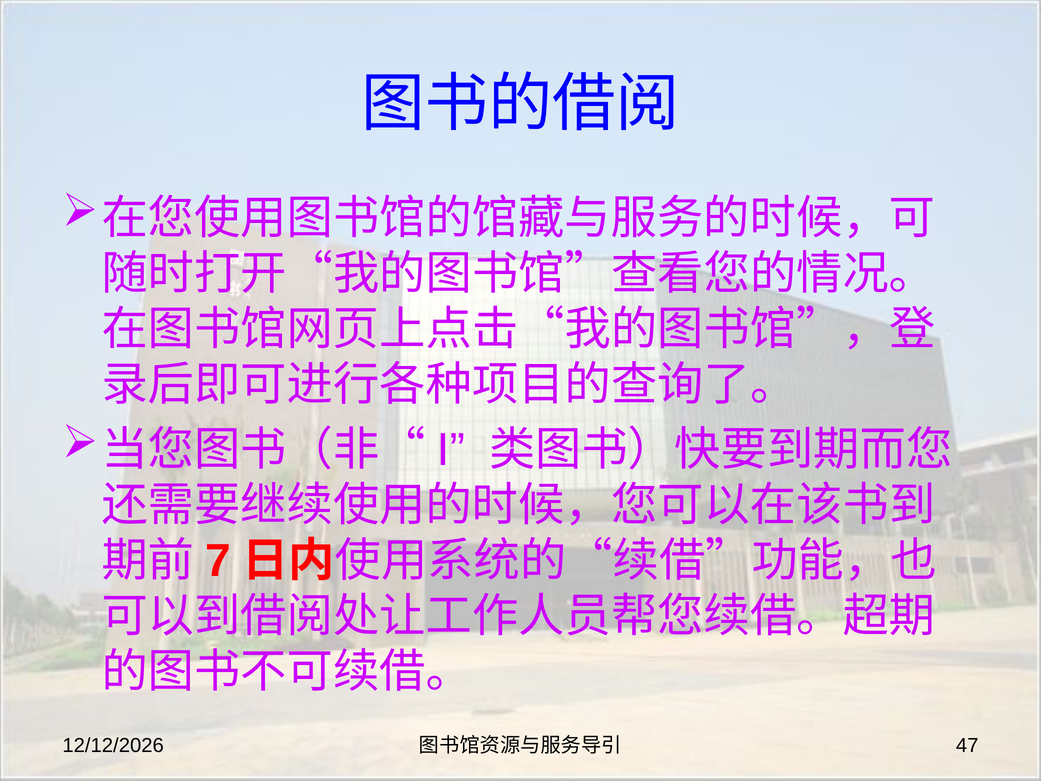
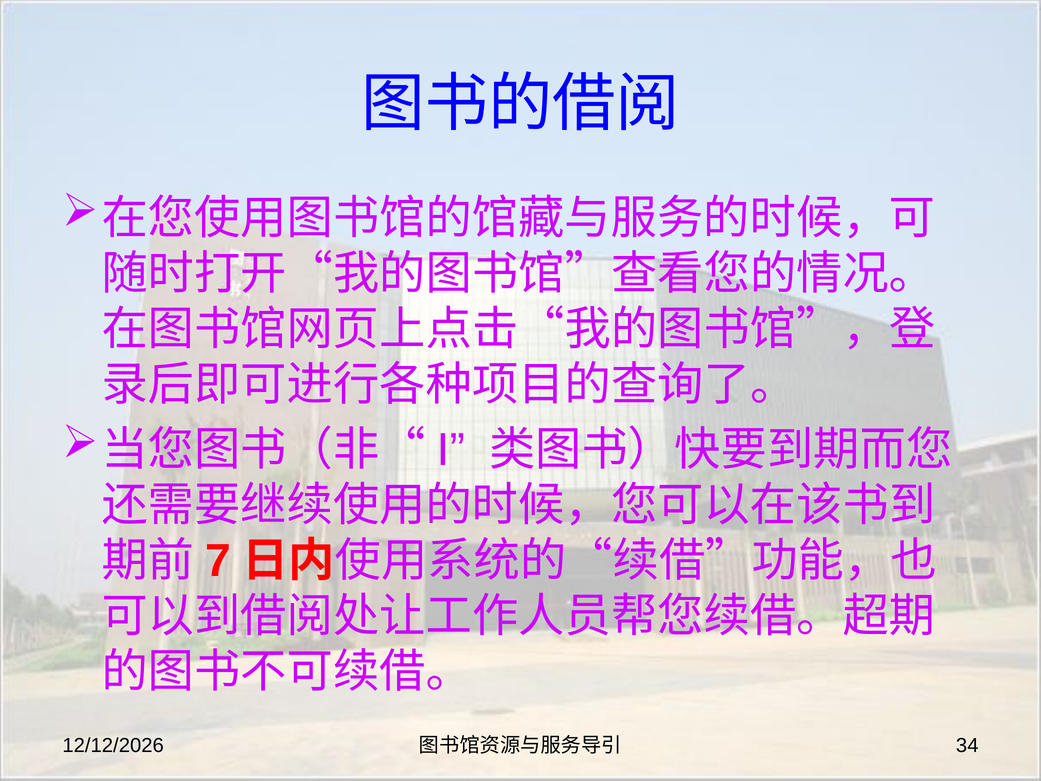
47: 47 -> 34
